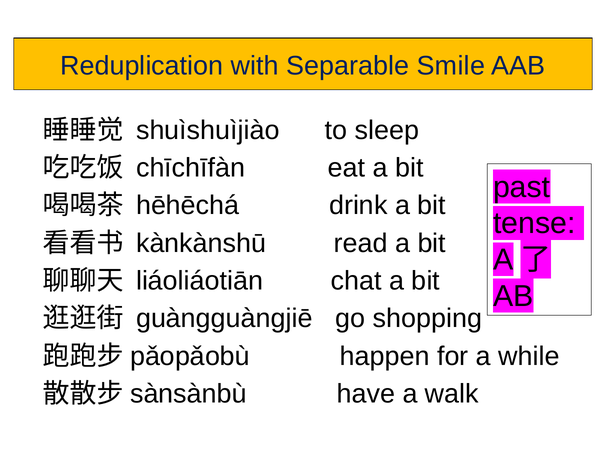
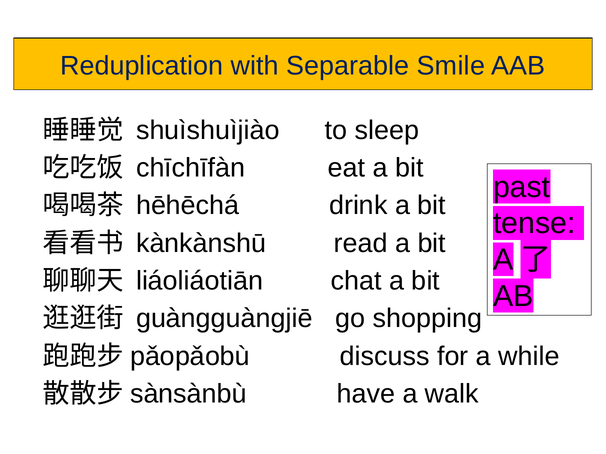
happen: happen -> discuss
